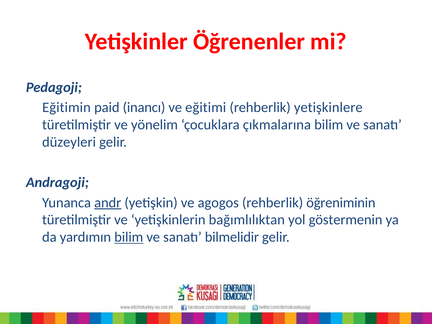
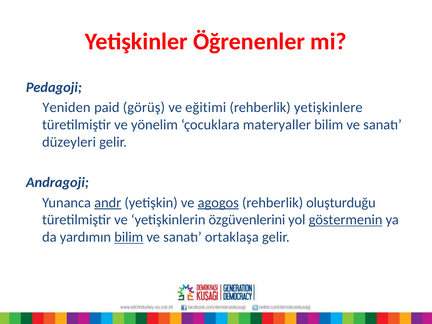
Eğitimin: Eğitimin -> Yeniden
inancı: inancı -> görüş
çıkmalarına: çıkmalarına -> materyaller
agogos underline: none -> present
öğreniminin: öğreniminin -> oluşturduğu
bağımlılıktan: bağımlılıktan -> özgüvenlerini
göstermenin underline: none -> present
bilmelidir: bilmelidir -> ortaklaşa
